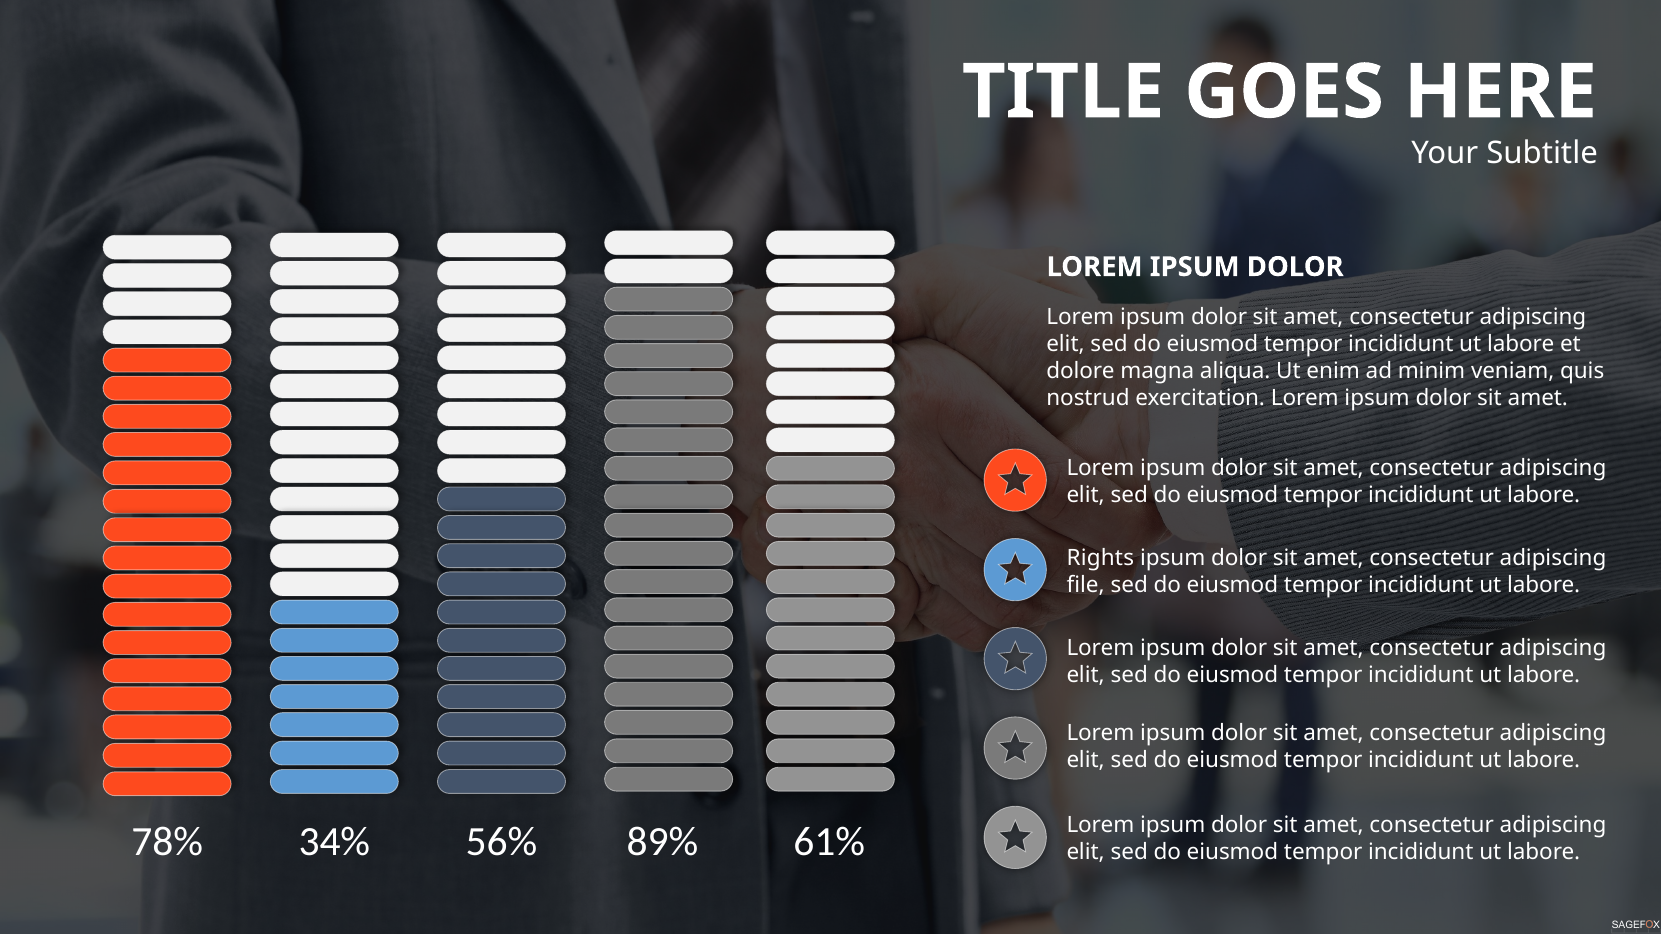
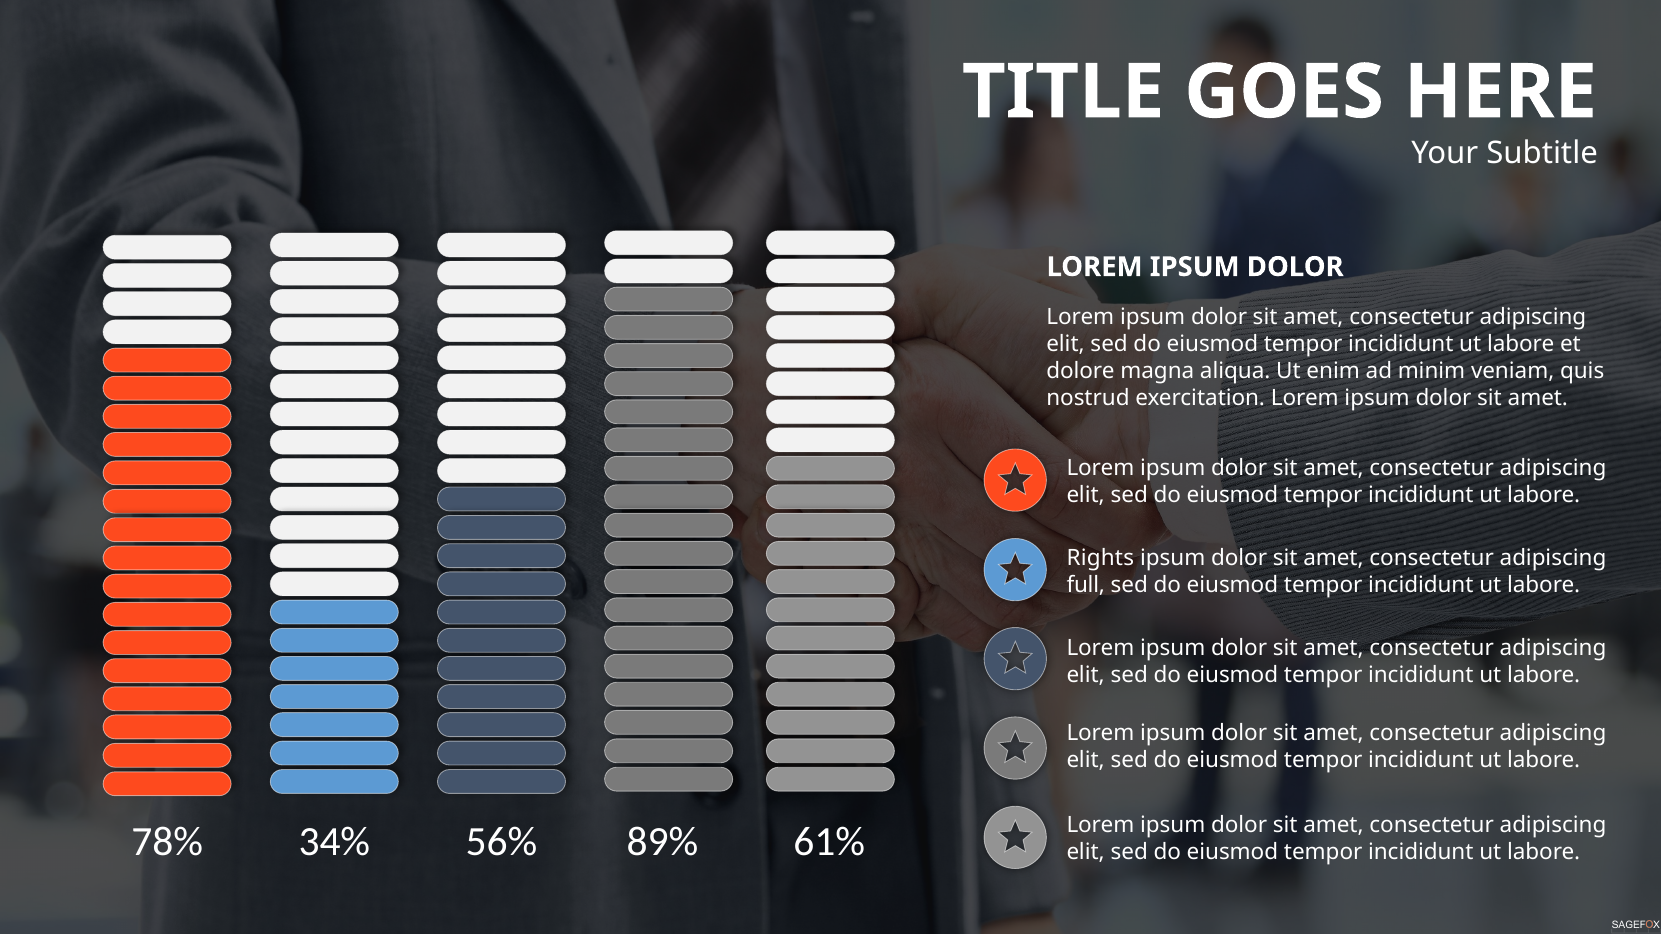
file: file -> full
